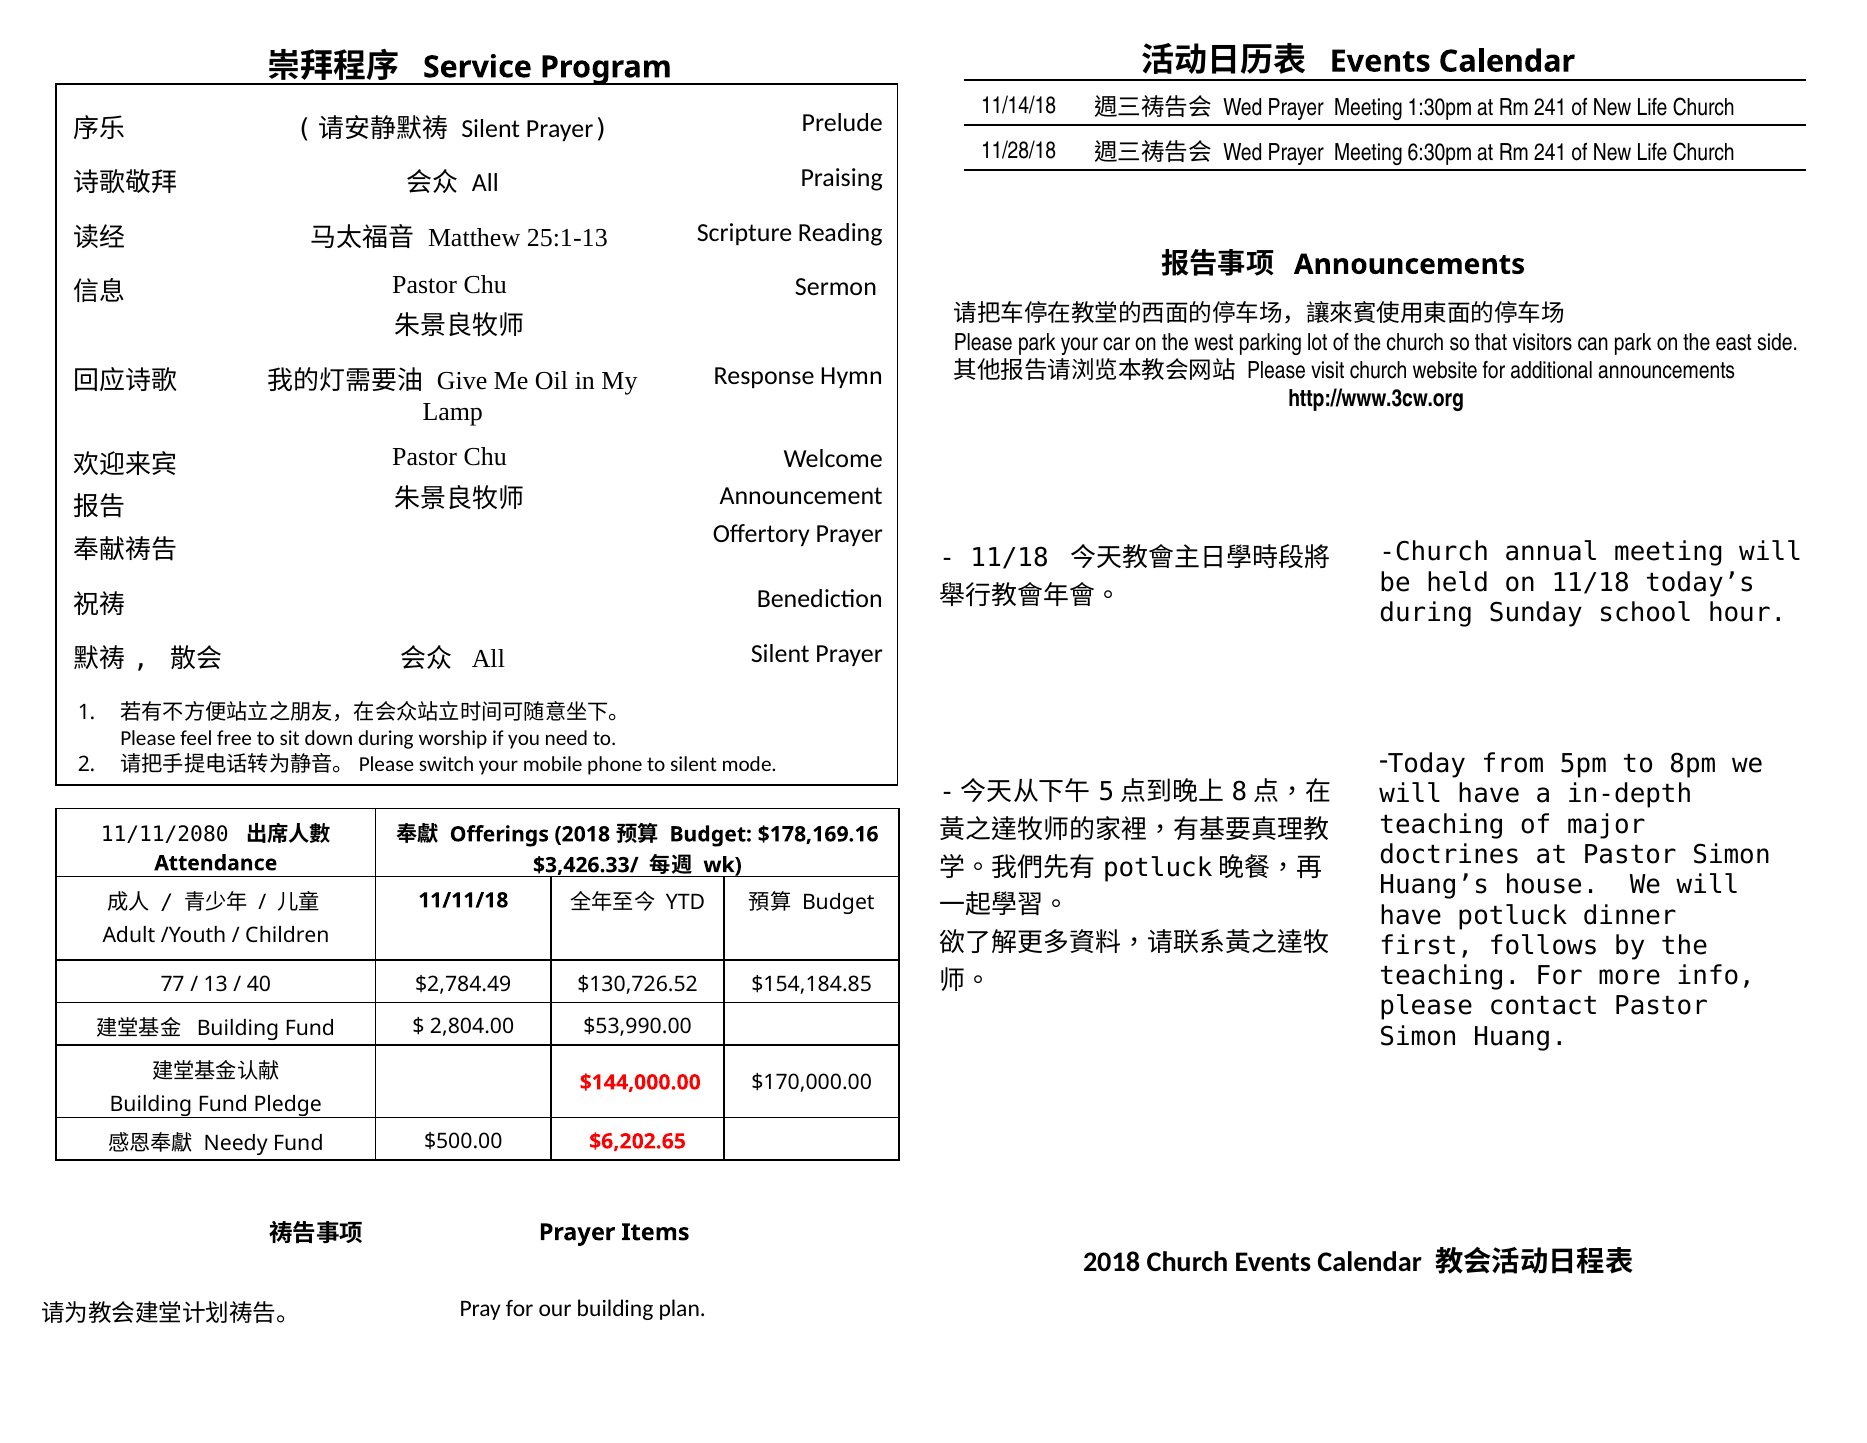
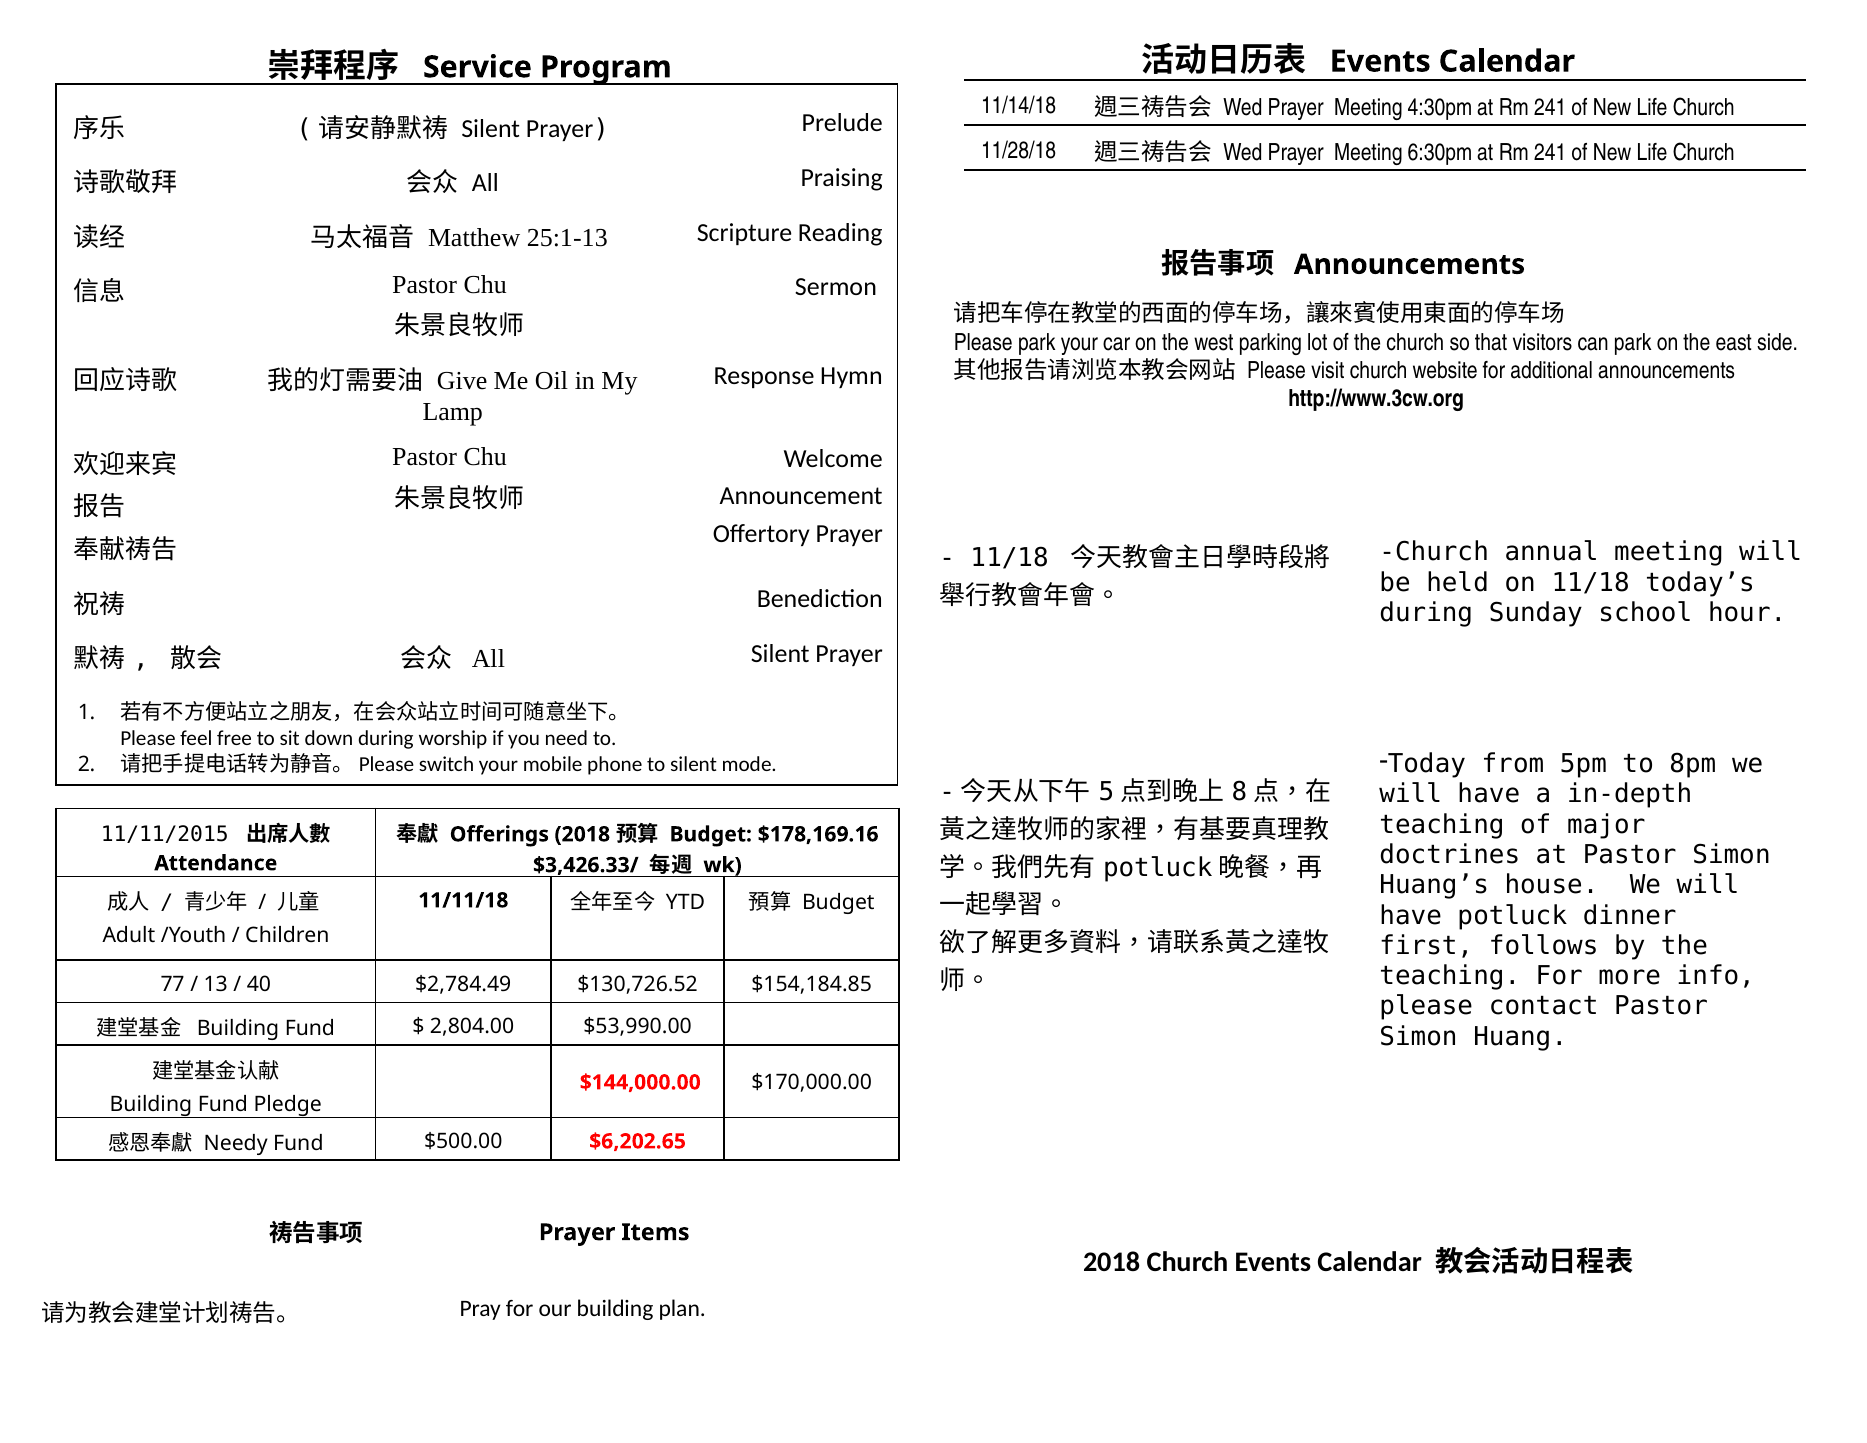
1:30pm: 1:30pm -> 4:30pm
11/11/2080: 11/11/2080 -> 11/11/2015
